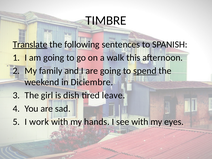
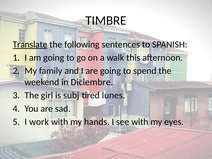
spend underline: present -> none
dish: dish -> subj
leave: leave -> lunes
